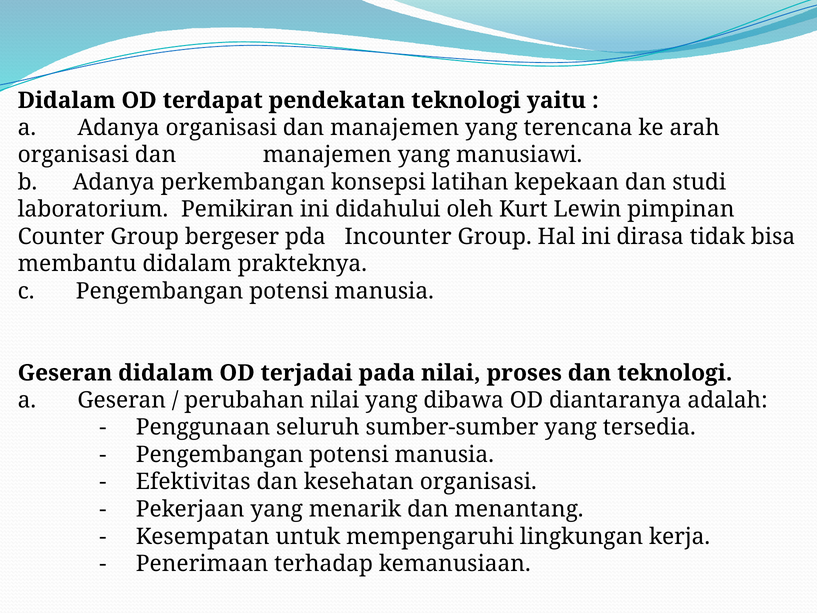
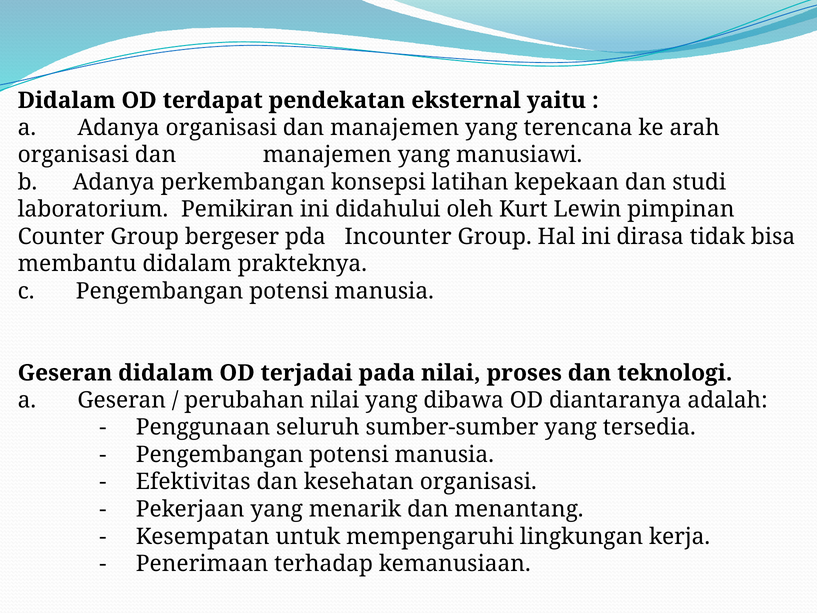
pendekatan teknologi: teknologi -> eksternal
